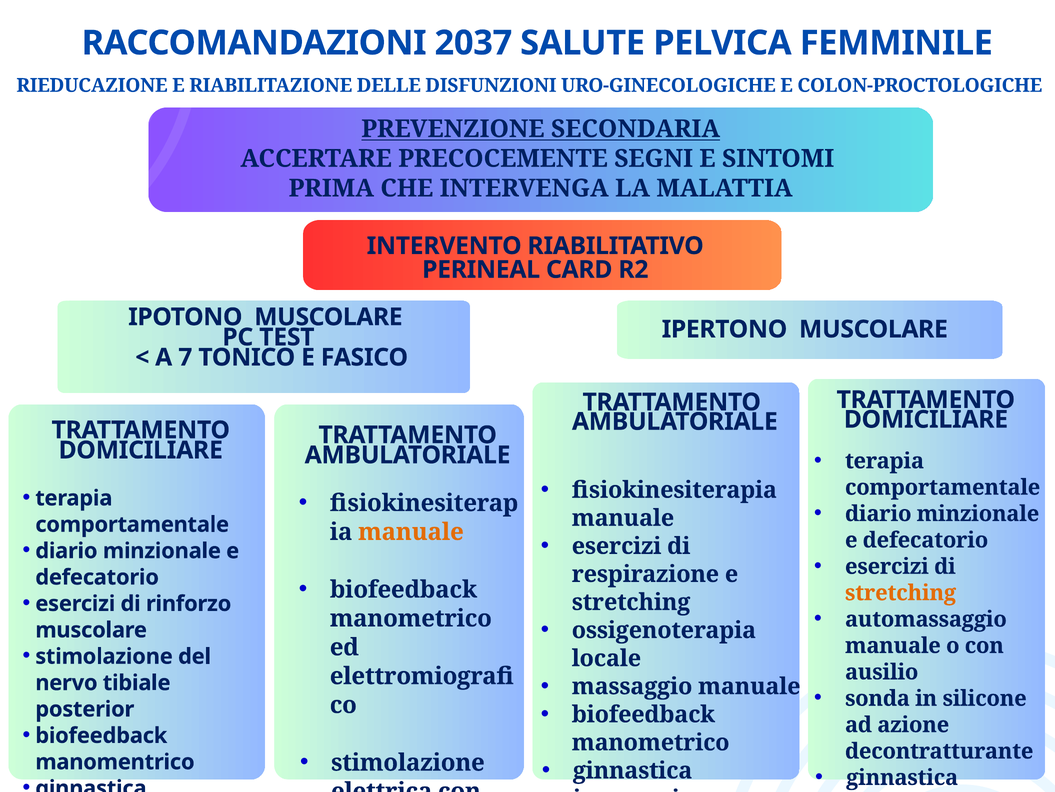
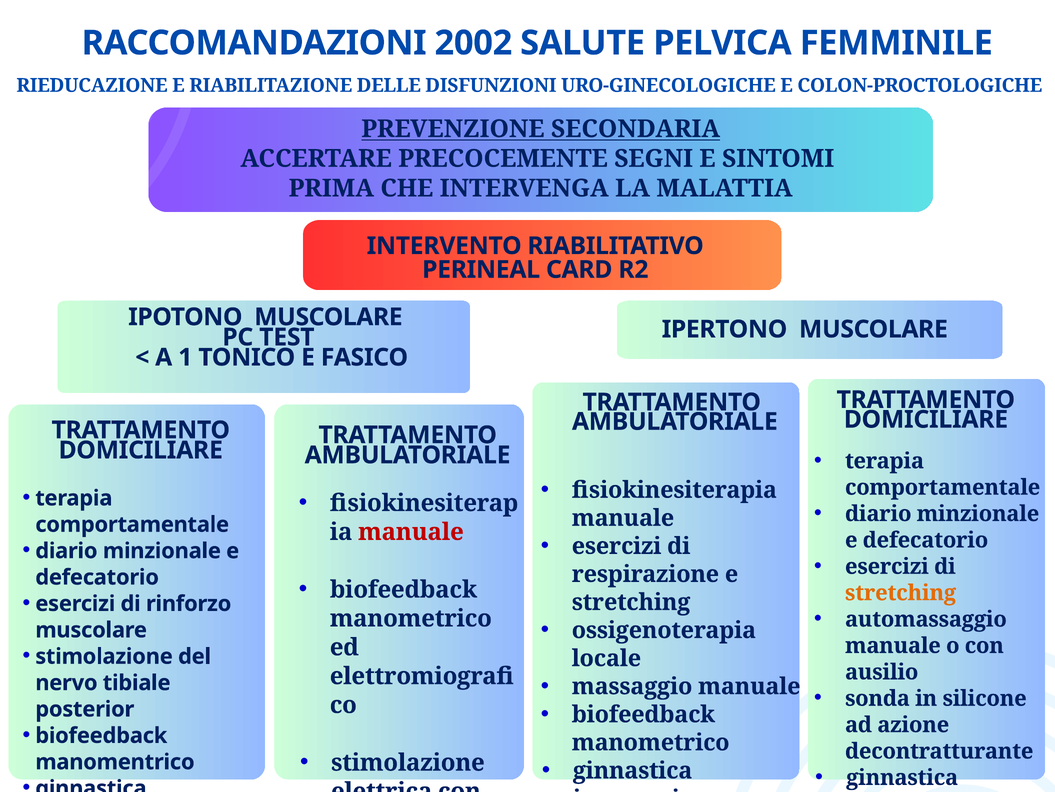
2037: 2037 -> 2002
7: 7 -> 1
manuale at (411, 532) colour: orange -> red
